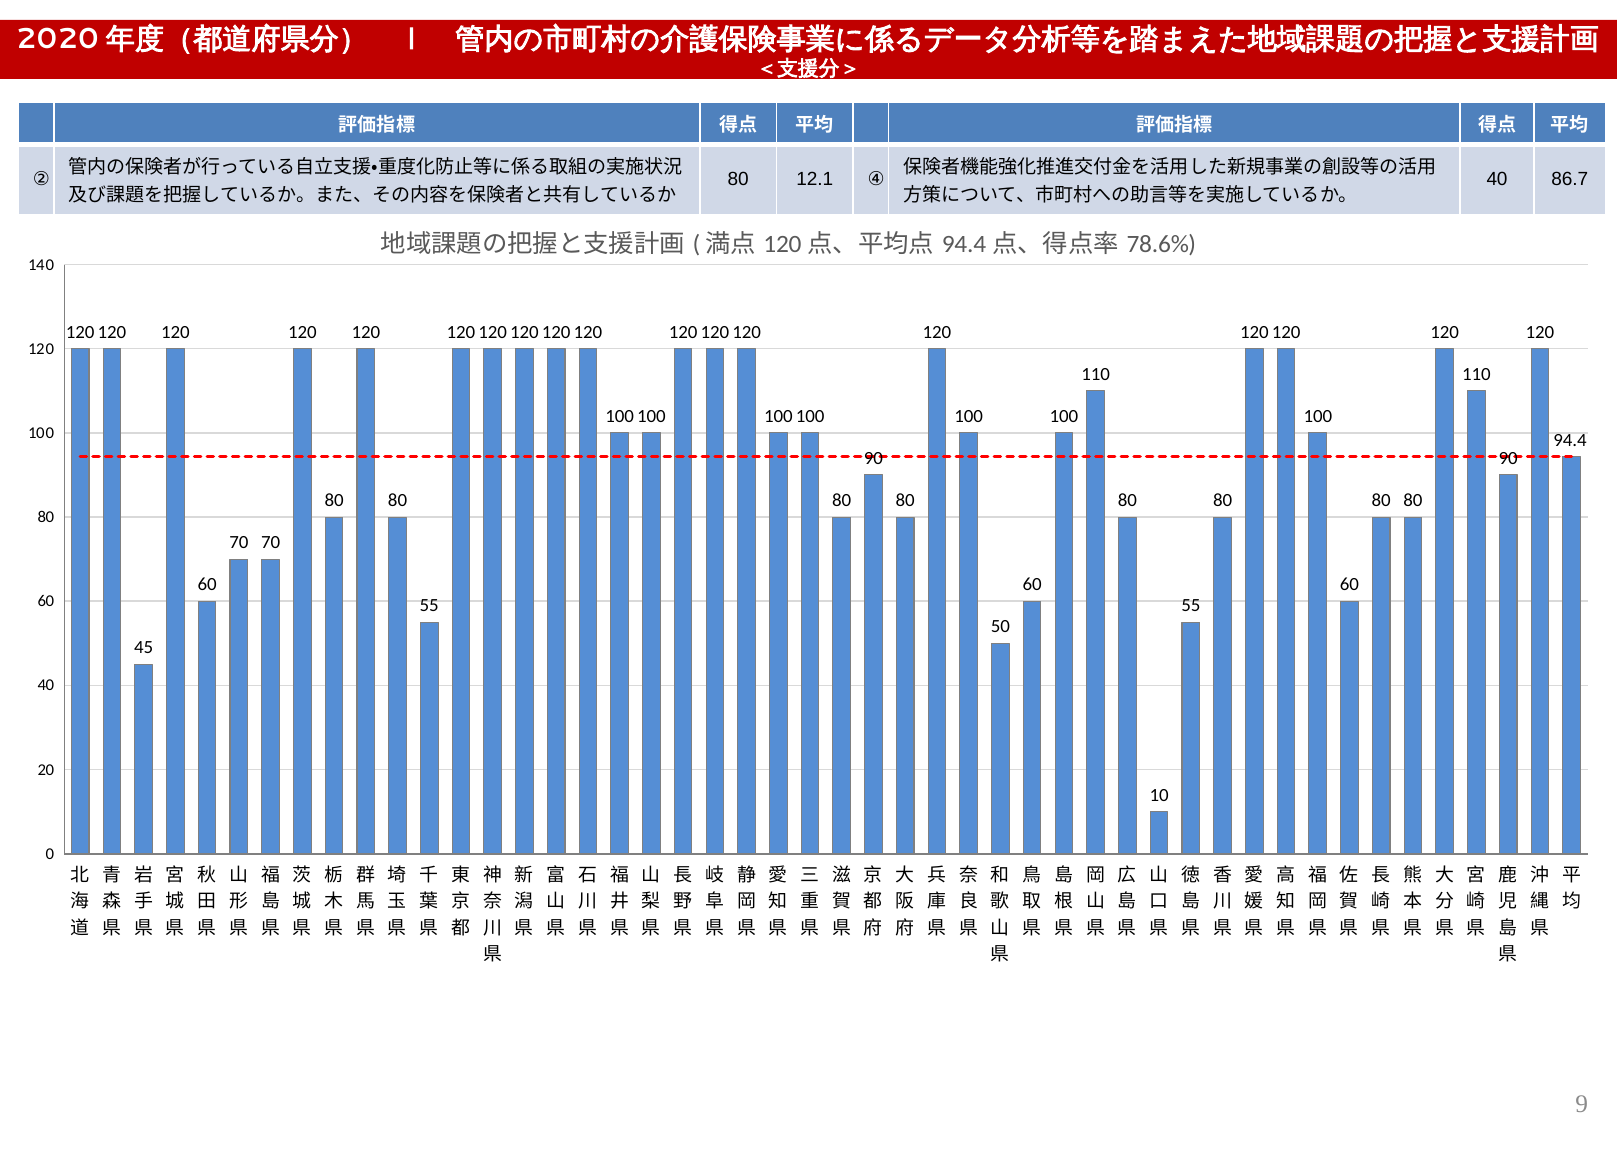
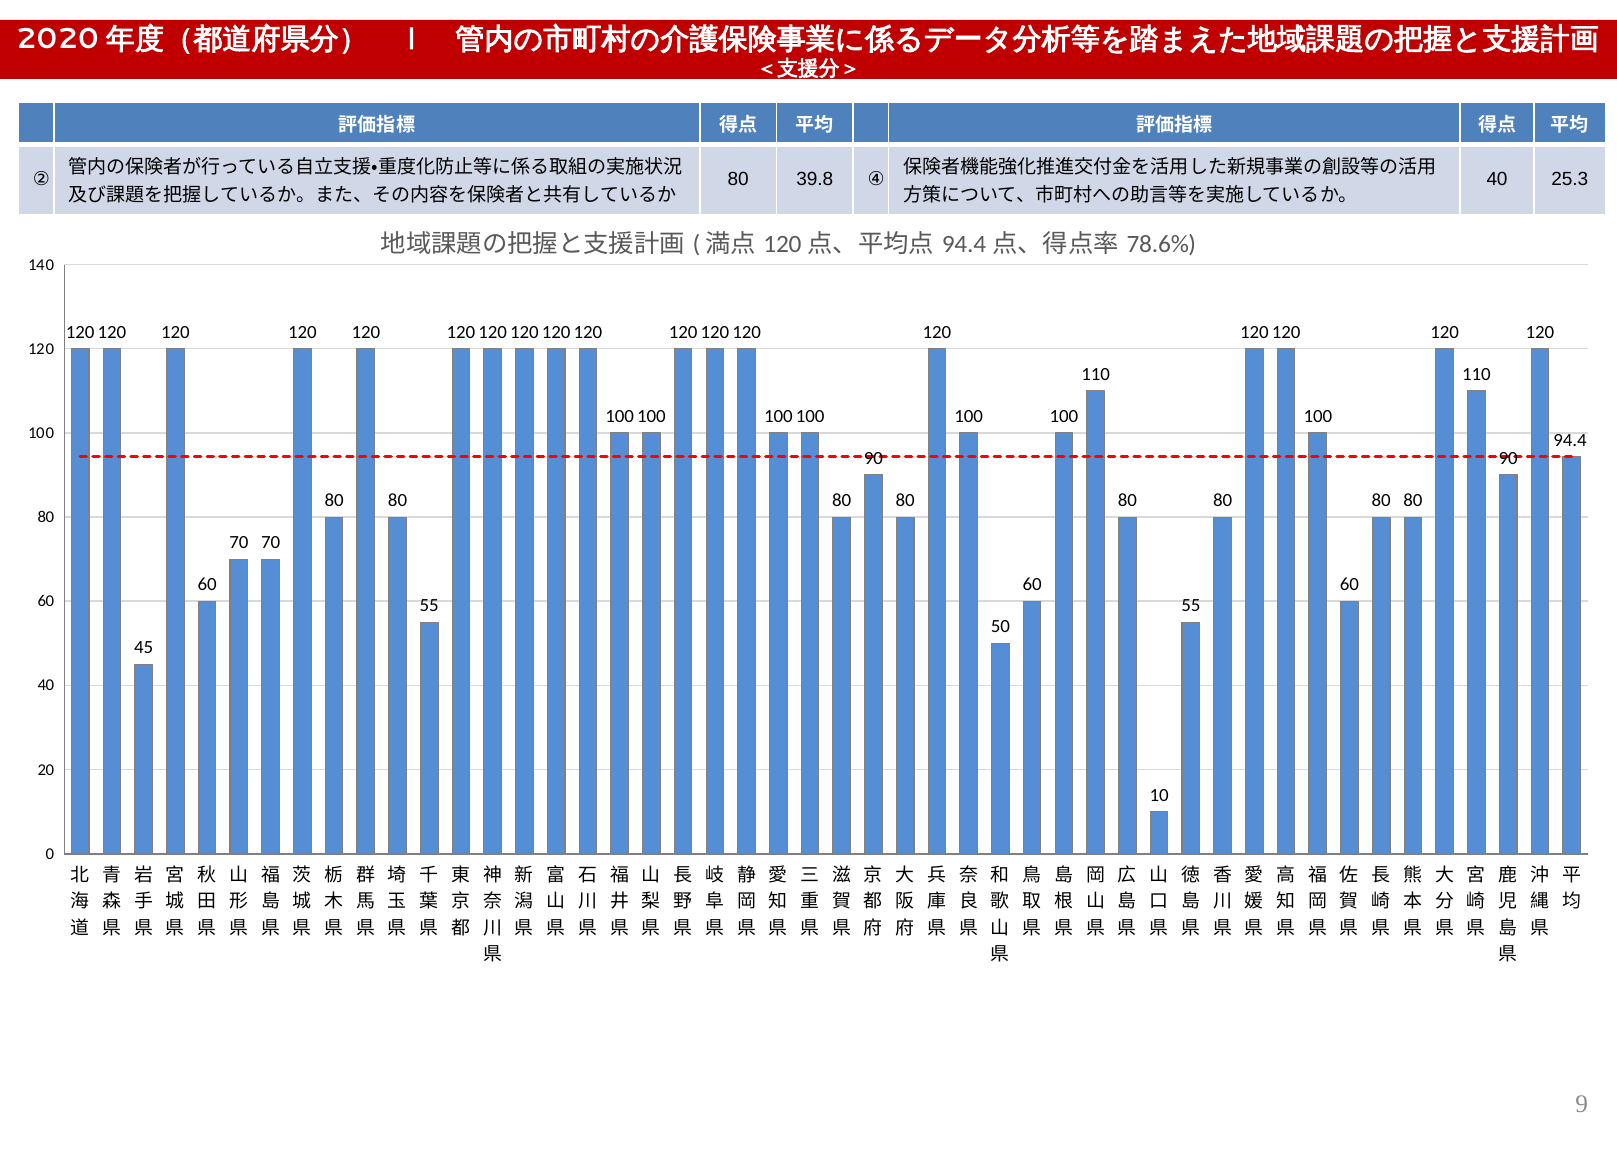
12.1: 12.1 -> 39.8
86.7: 86.7 -> 25.3
